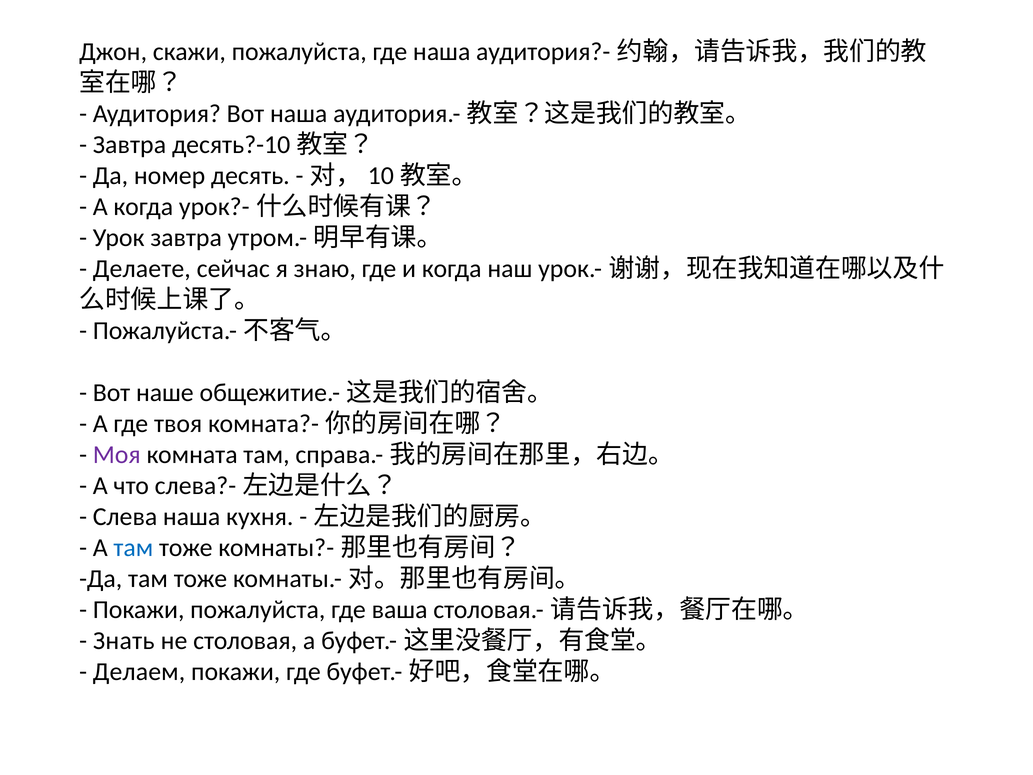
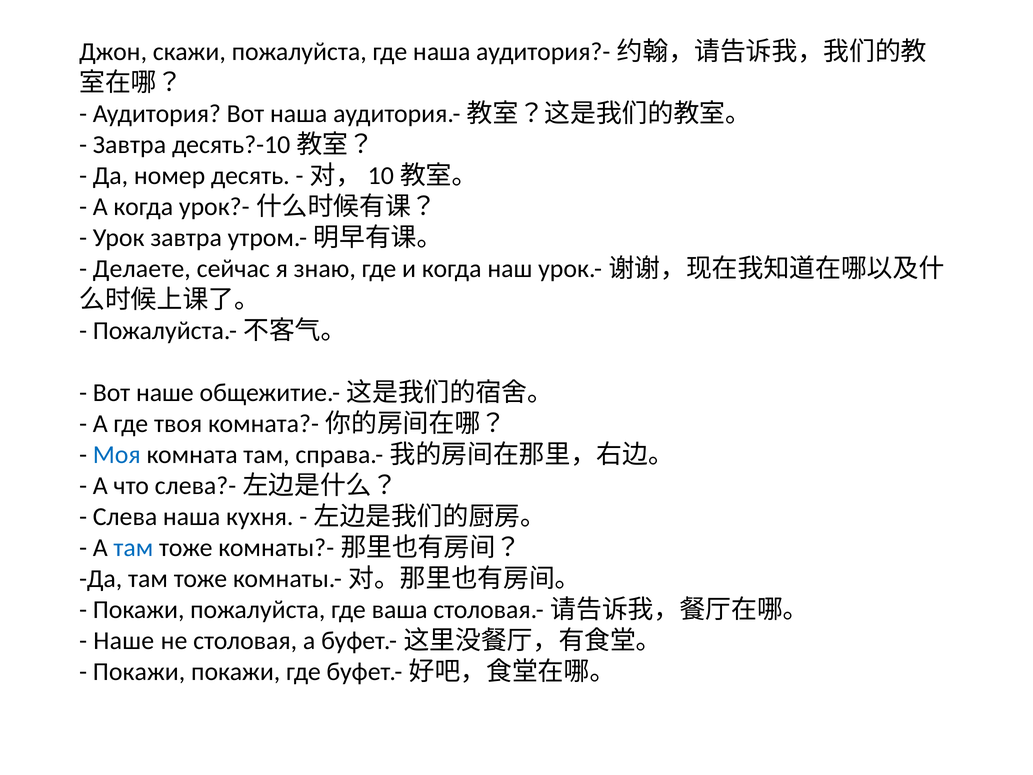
Моя colour: purple -> blue
Знать at (124, 641): Знать -> Наше
Делаем at (139, 672): Делаем -> Покажи
